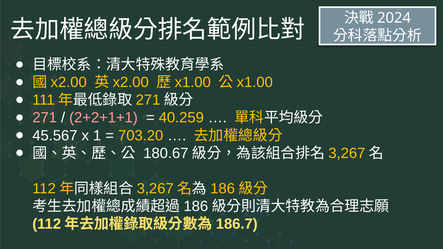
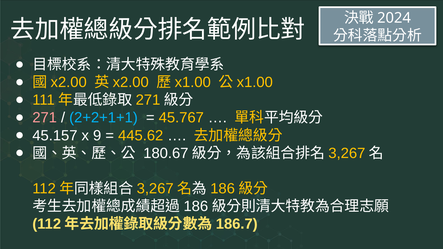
2+2+1+1 colour: pink -> light blue
40.259: 40.259 -> 45.767
45.567: 45.567 -> 45.157
1: 1 -> 9
703.20: 703.20 -> 445.62
